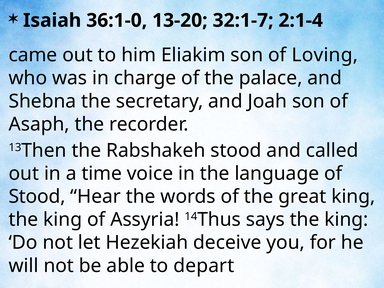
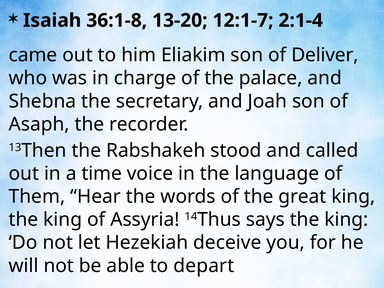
36:1-0: 36:1-0 -> 36:1-8
32:1-7: 32:1-7 -> 12:1-7
Loving: Loving -> Deliver
Stood at (37, 197): Stood -> Them
